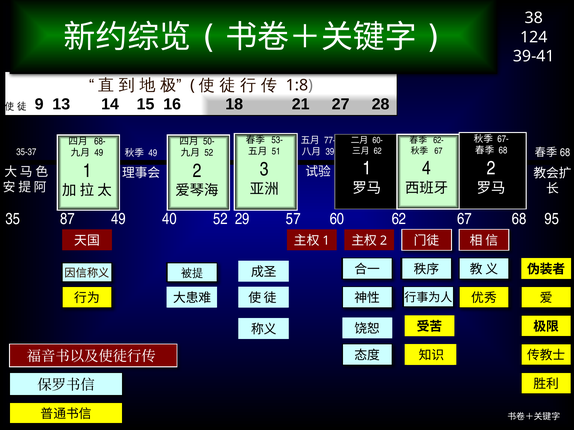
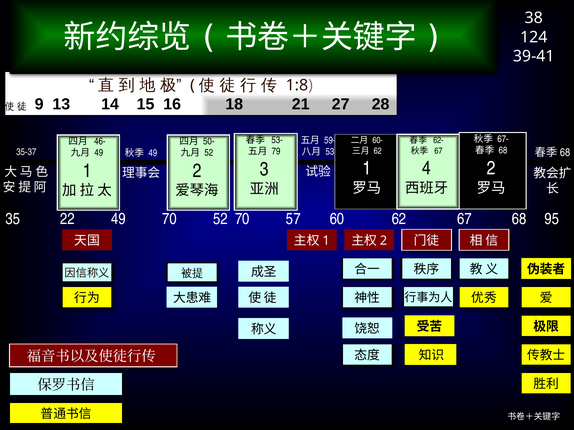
77-: 77- -> 59-
68-: 68- -> 46-
51: 51 -> 79
39: 39 -> 53
87: 87 -> 22
49 40: 40 -> 70
52 29: 29 -> 70
